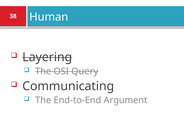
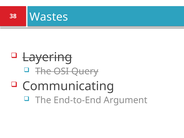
Human: Human -> Wastes
